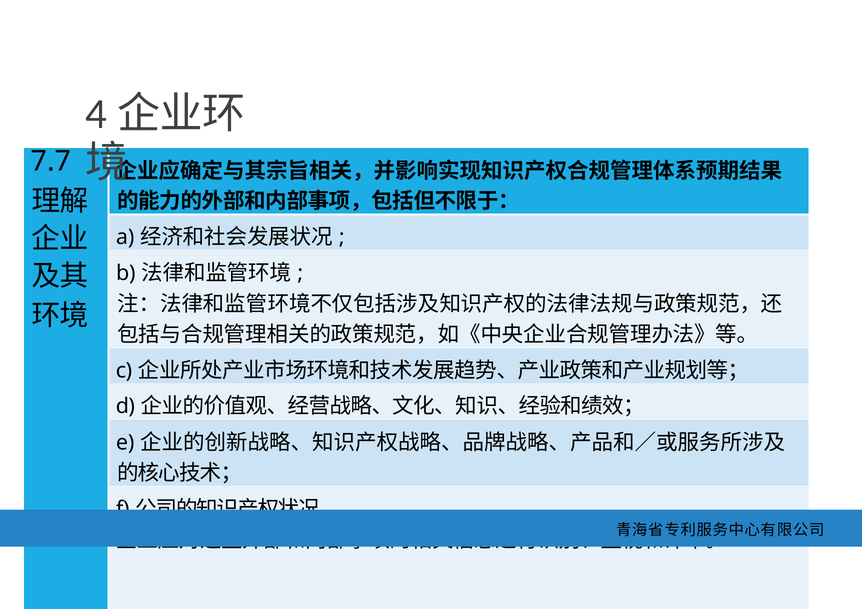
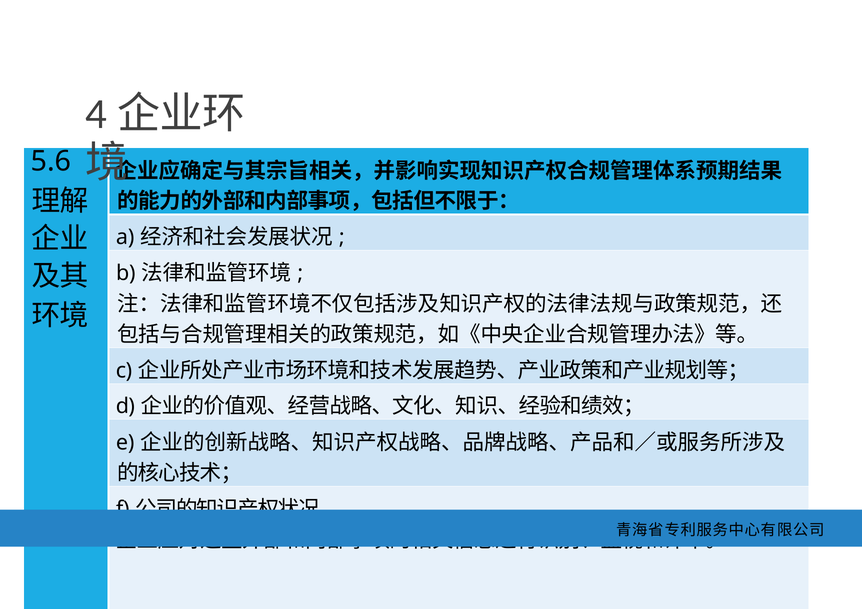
7.7: 7.7 -> 5.6
